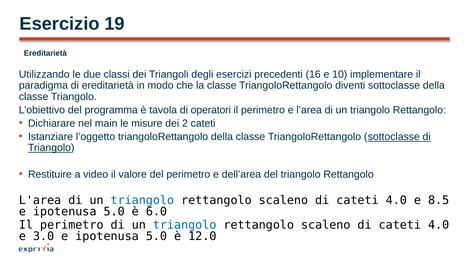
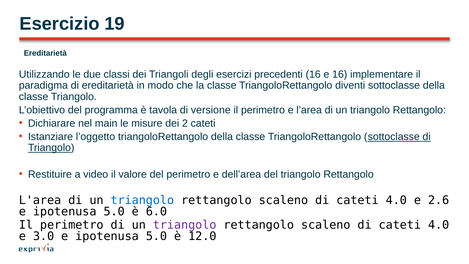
e 10: 10 -> 16
operatori: operatori -> versione
8.5: 8.5 -> 2.6
triangolo at (185, 225) colour: blue -> purple
